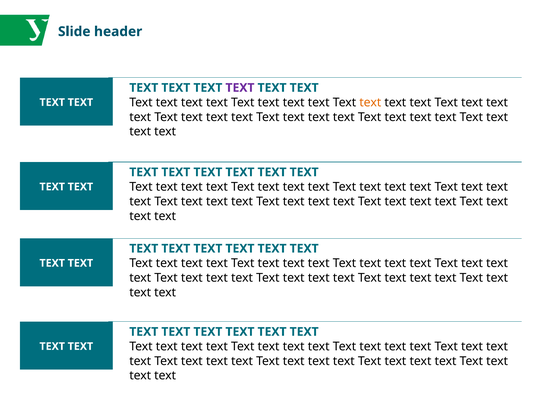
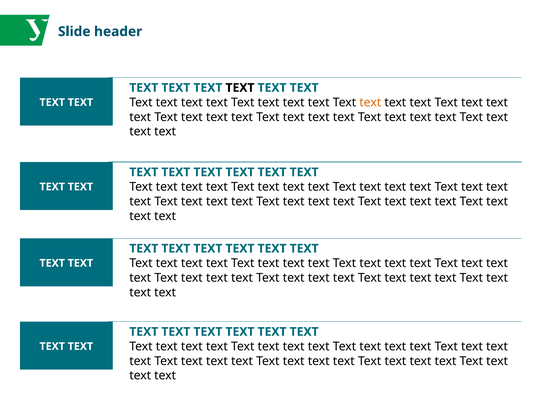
TEXT at (240, 88) colour: purple -> black
